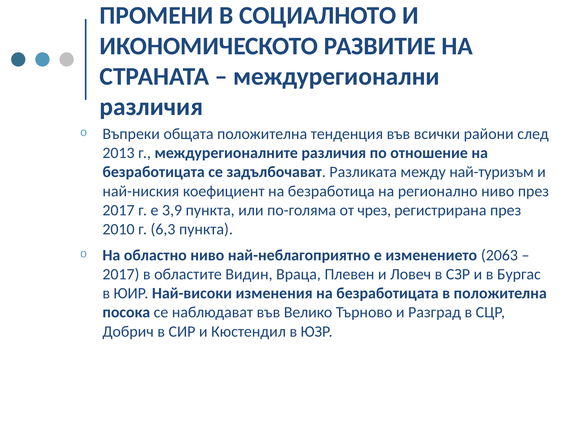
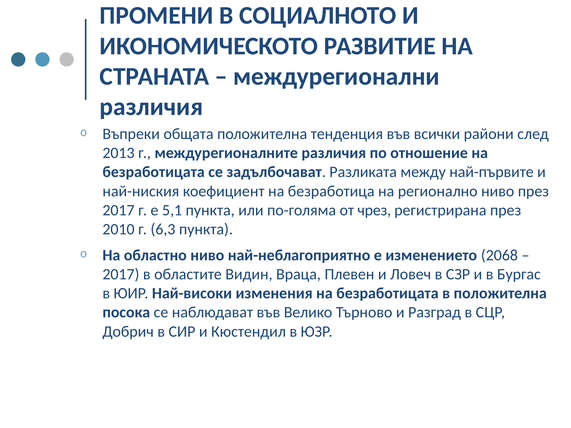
най-туризъм: най-туризъм -> най-първите
3,9: 3,9 -> 5,1
2063: 2063 -> 2068
